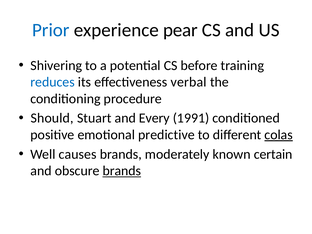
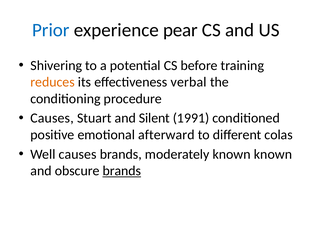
reduces colour: blue -> orange
Should at (52, 118): Should -> Causes
Every: Every -> Silent
predictive: predictive -> afterward
colas underline: present -> none
known certain: certain -> known
